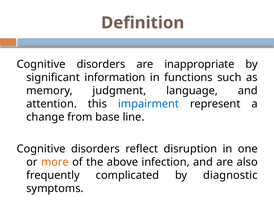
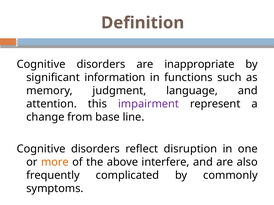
impairment colour: blue -> purple
infection: infection -> interfere
diagnostic: diagnostic -> commonly
